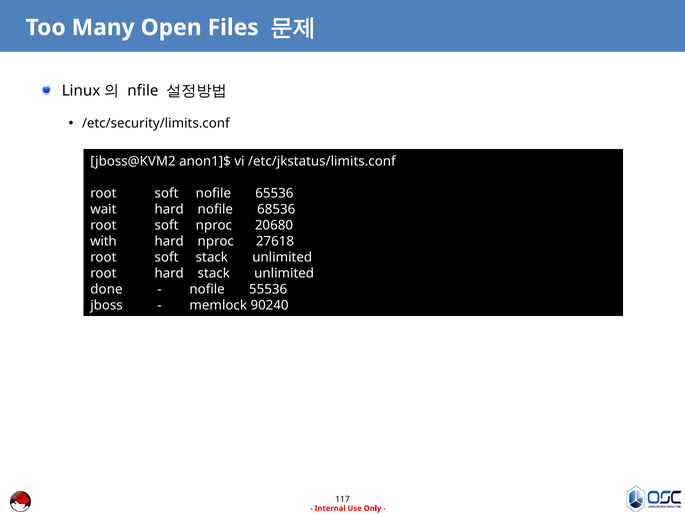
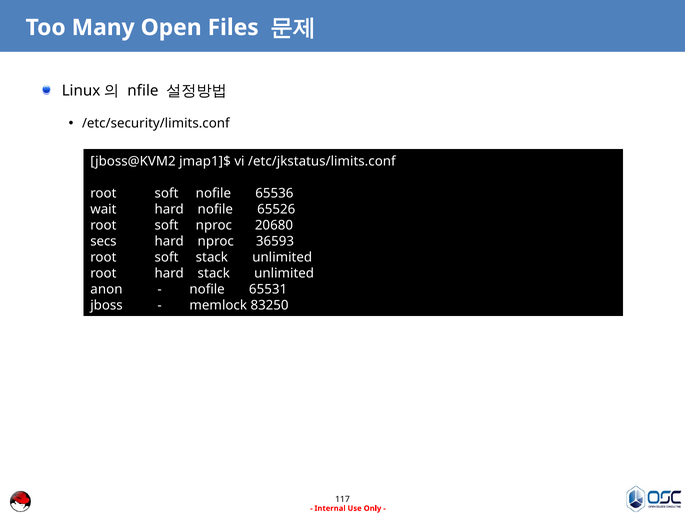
anon1]$: anon1]$ -> jmap1]$
68536: 68536 -> 65526
with: with -> secs
27618: 27618 -> 36593
done: done -> anon
55536: 55536 -> 65531
90240: 90240 -> 83250
